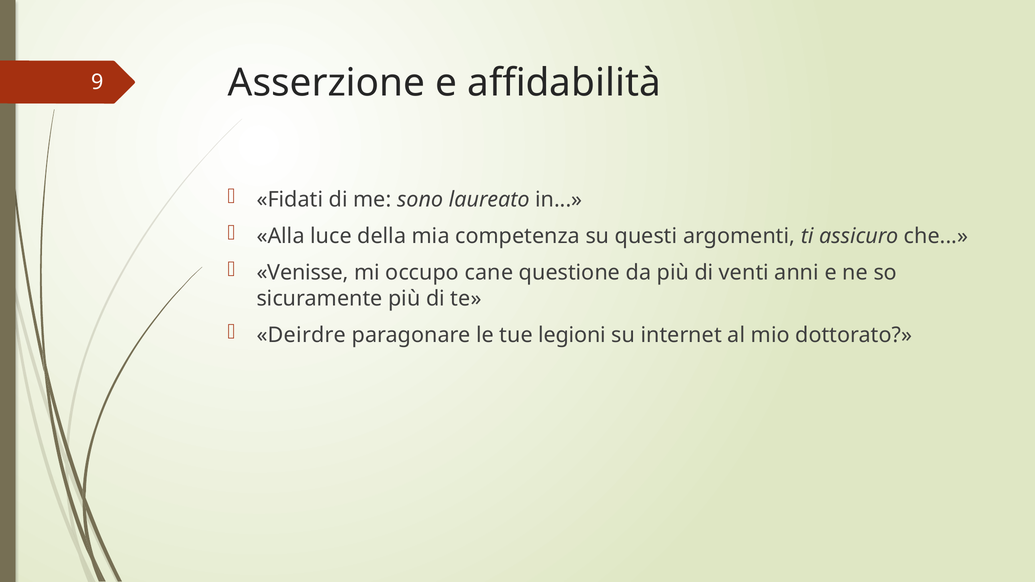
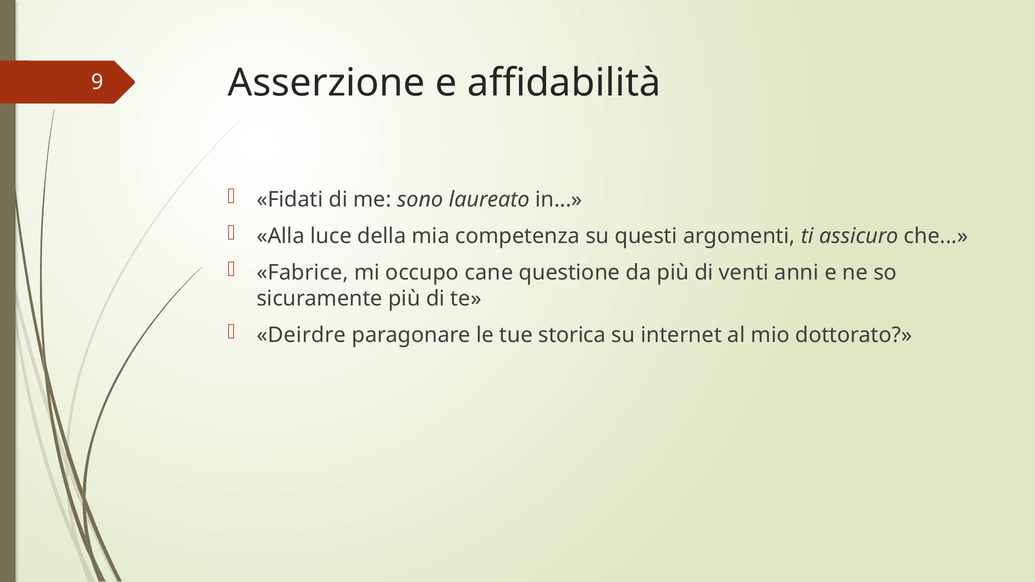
Venisse: Venisse -> Fabrice
legioni: legioni -> storica
